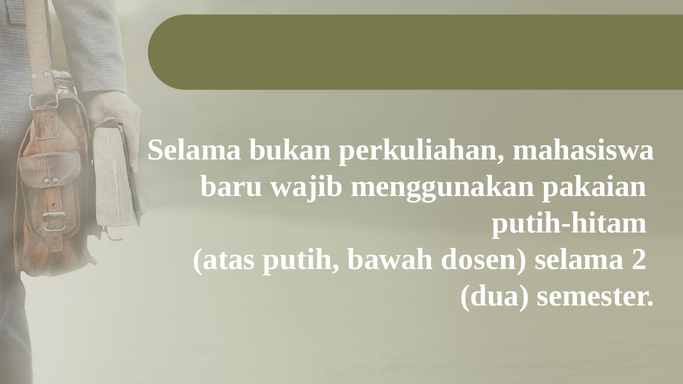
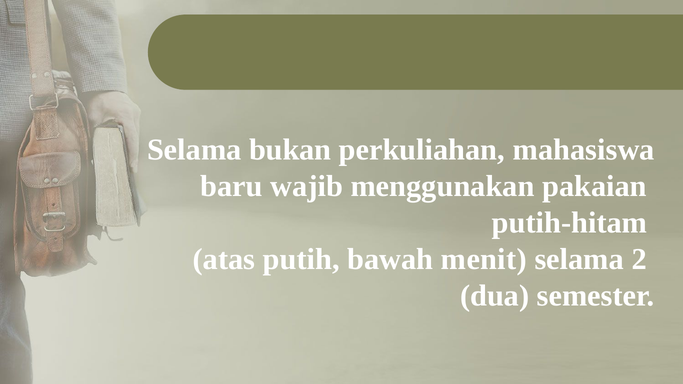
dosen: dosen -> menit
